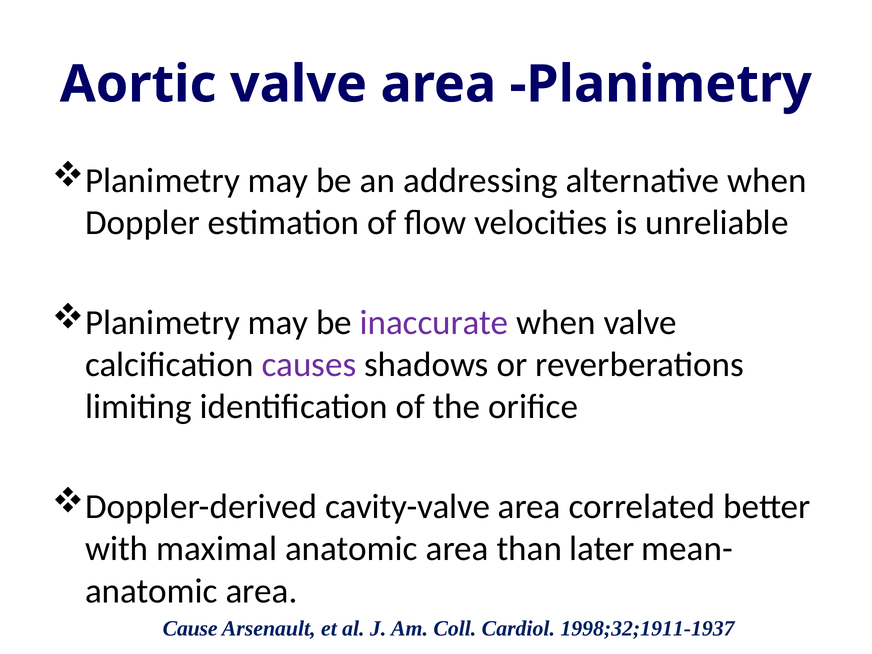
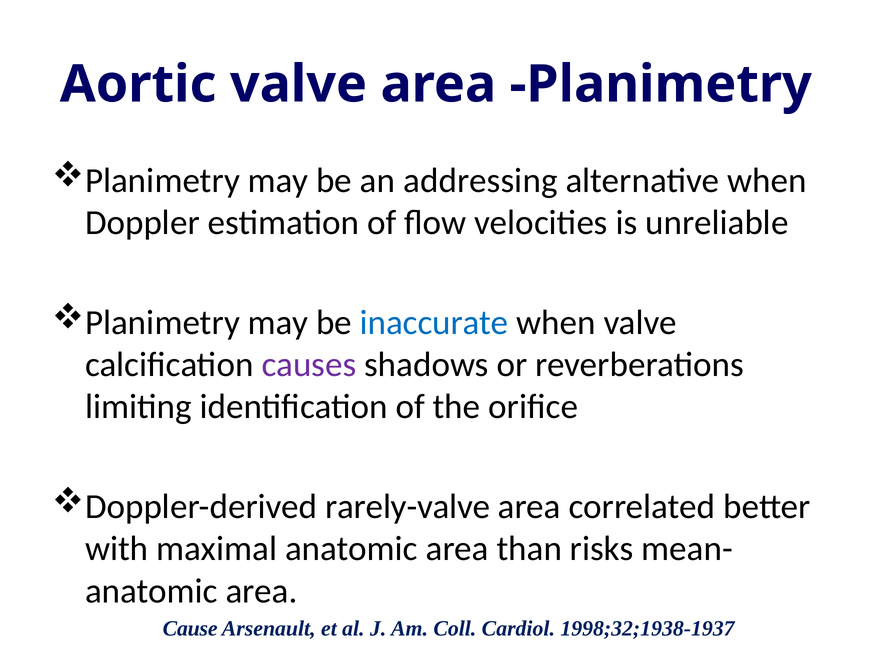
inaccurate colour: purple -> blue
cavity-valve: cavity-valve -> rarely-valve
later: later -> risks
1998;32;1911-1937: 1998;32;1911-1937 -> 1998;32;1938-1937
